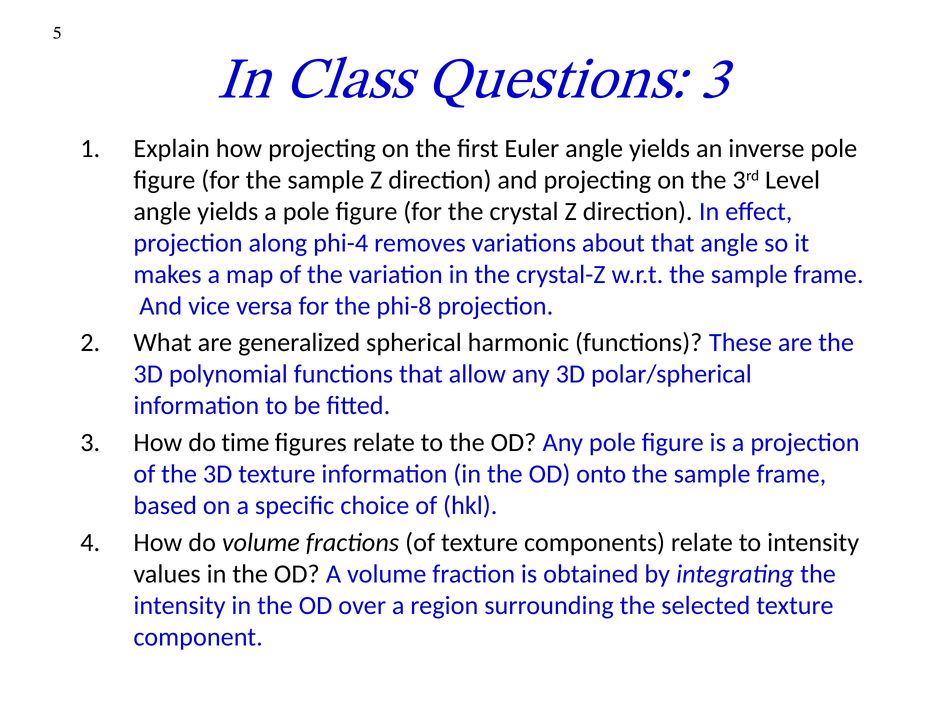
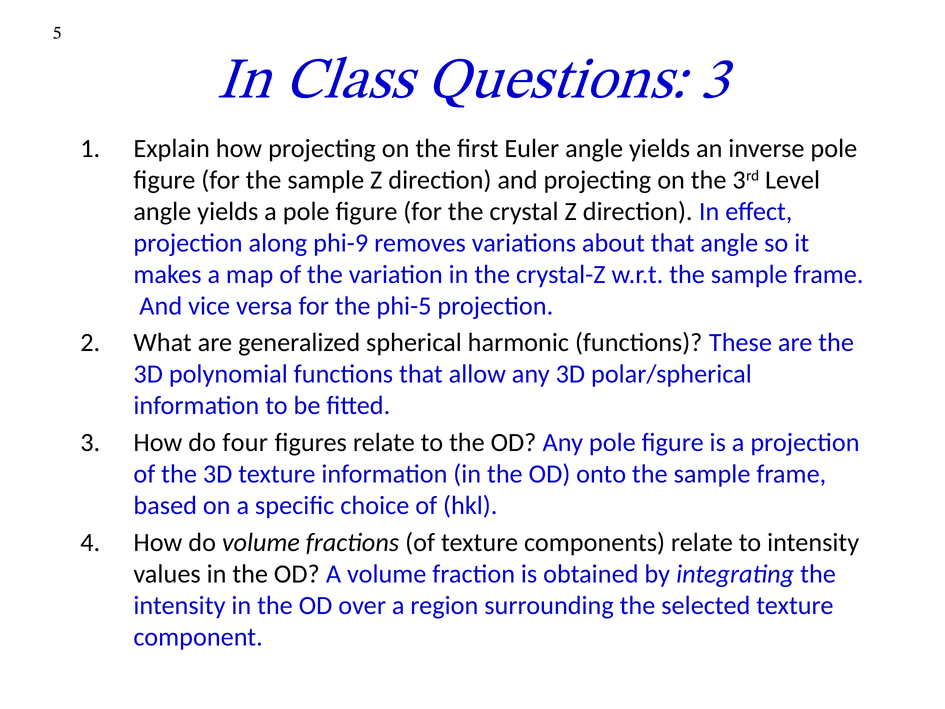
phi-4: phi-4 -> phi-9
phi-8: phi-8 -> phi-5
time: time -> four
